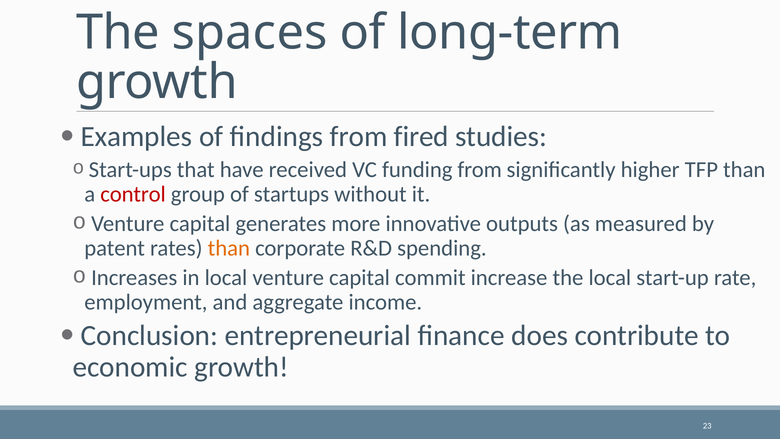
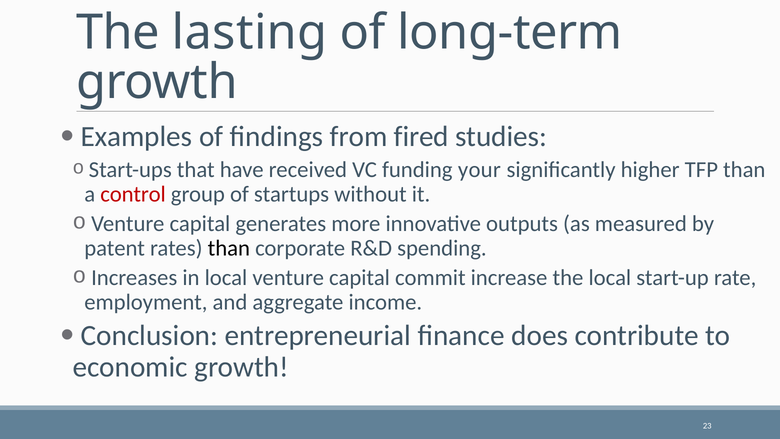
spaces: spaces -> lasting
funding from: from -> your
than at (229, 248) colour: orange -> black
